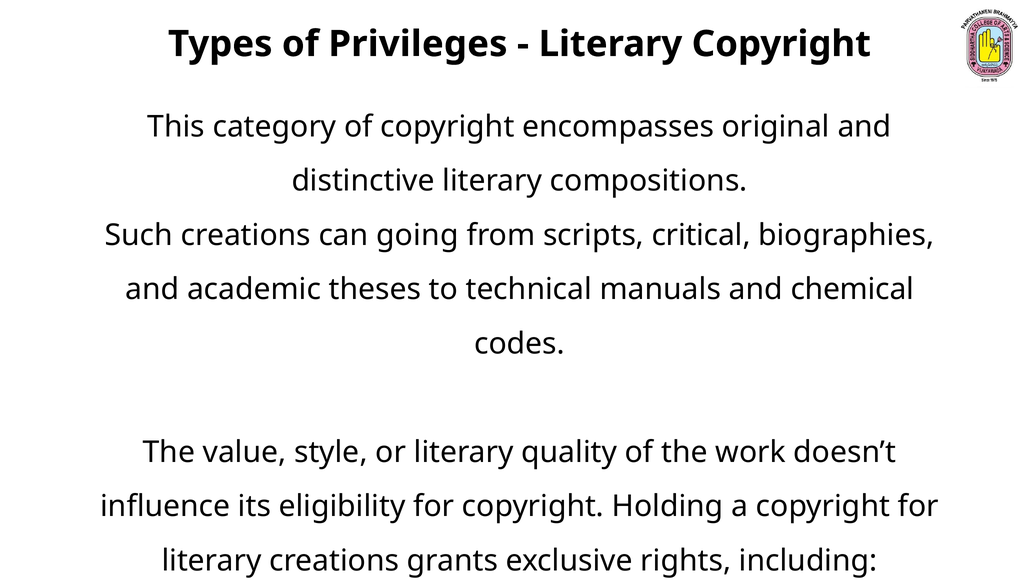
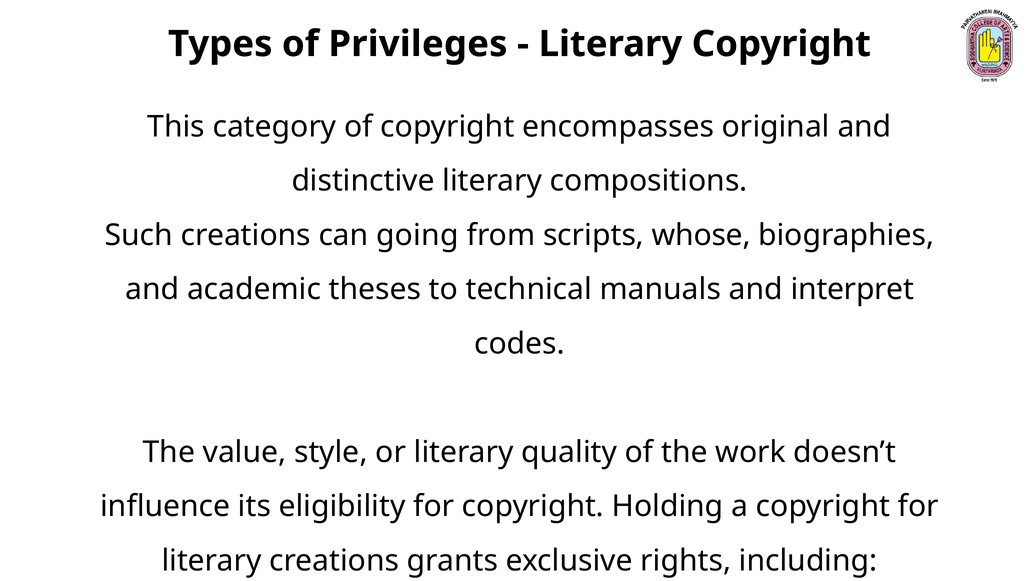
critical: critical -> whose
chemical: chemical -> interpret
